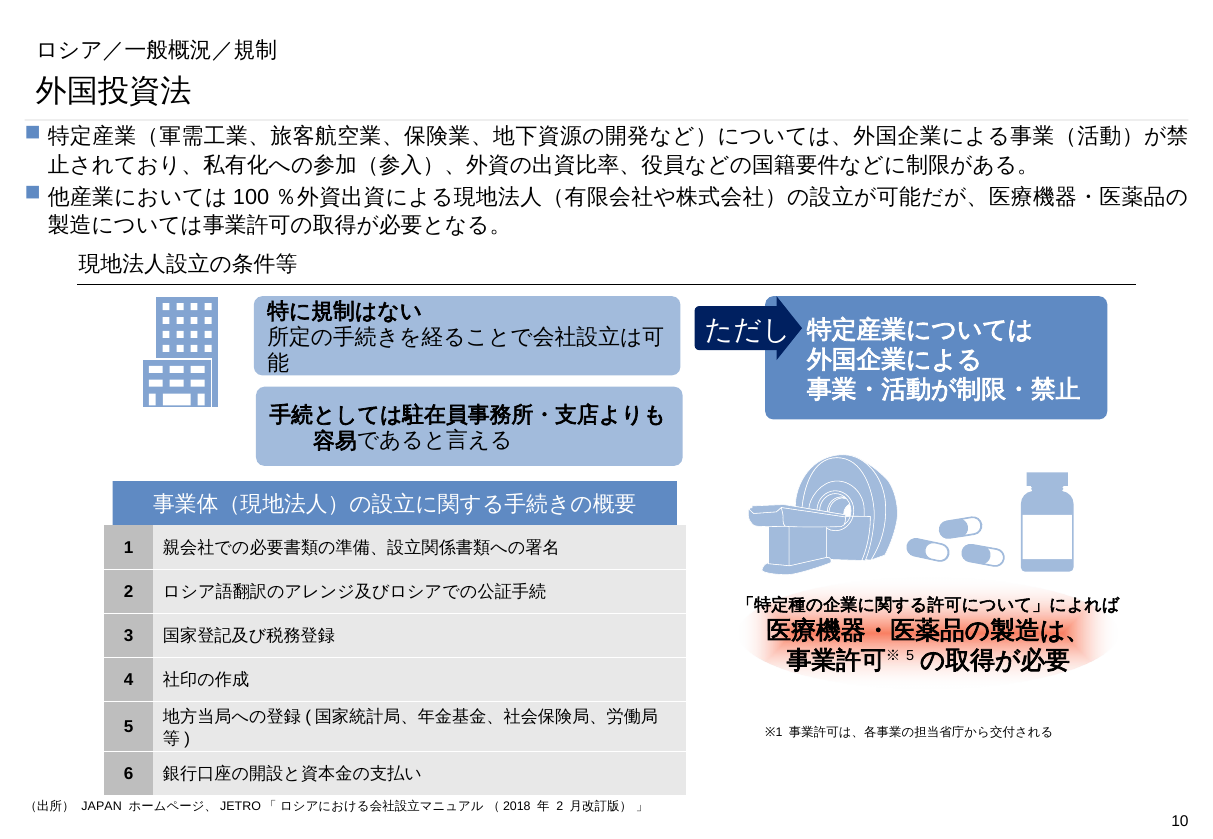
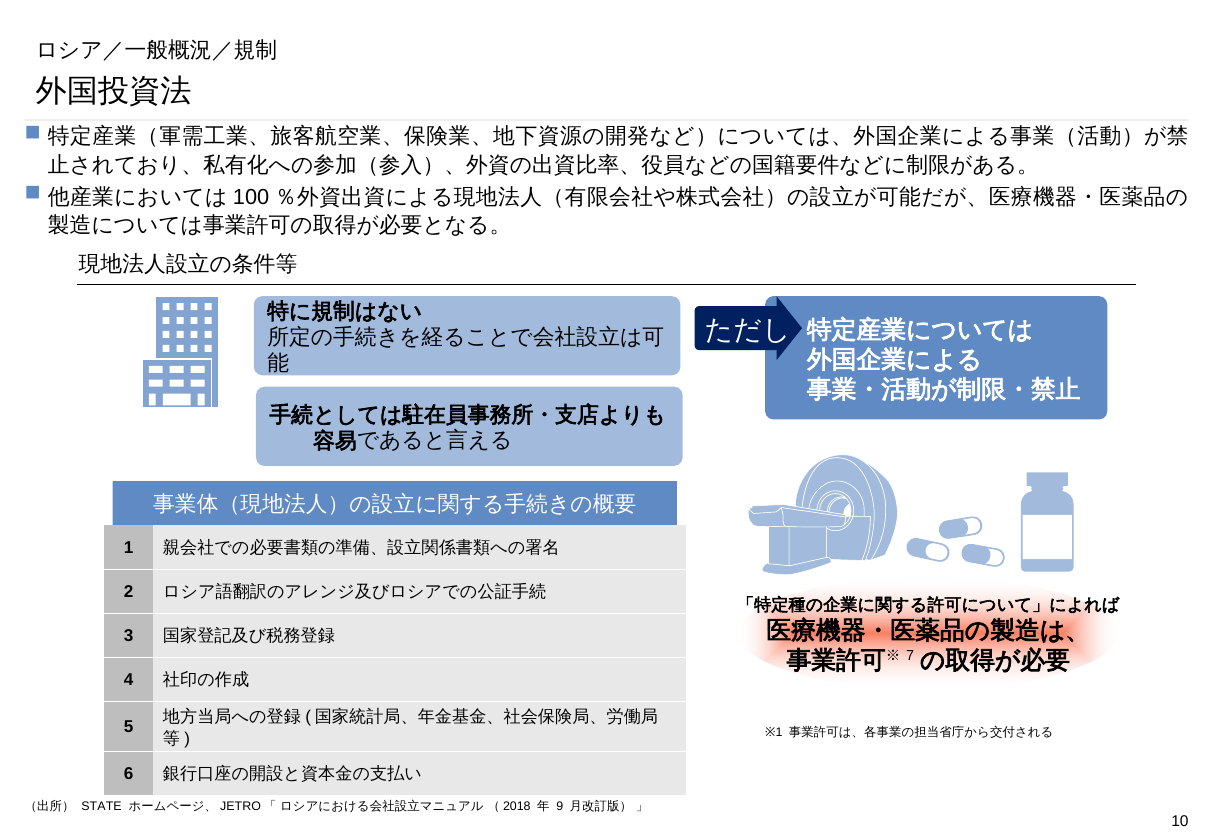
5 at (910, 657): 5 -> 7
JAPAN: JAPAN -> STATE
2 at (560, 807): 2 -> 9
